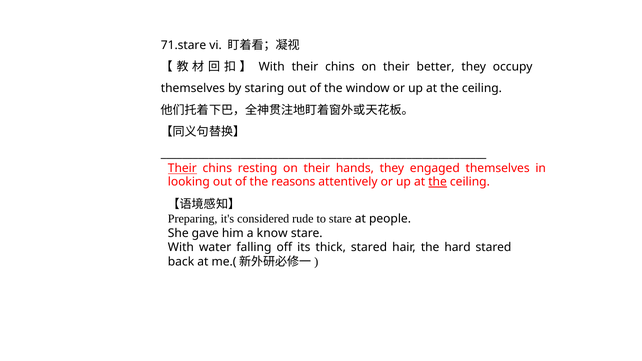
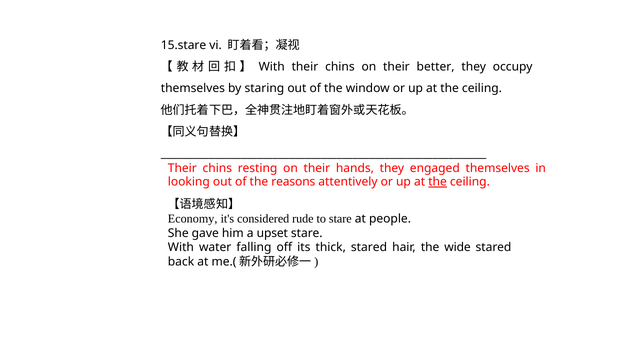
71.stare: 71.stare -> 15.stare
Their at (182, 169) underline: present -> none
Preparing: Preparing -> Economy
know: know -> upset
hard: hard -> wide
